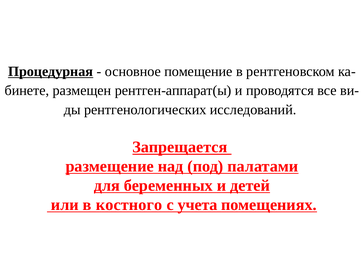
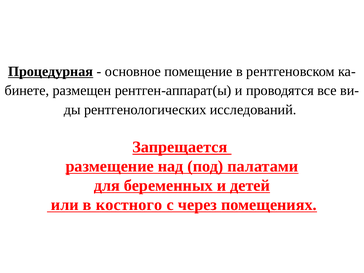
учета: учета -> через
